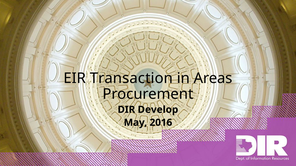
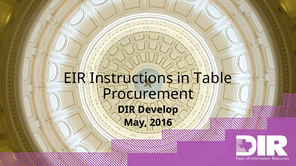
Transaction: Transaction -> Instructions
Areas: Areas -> Table
